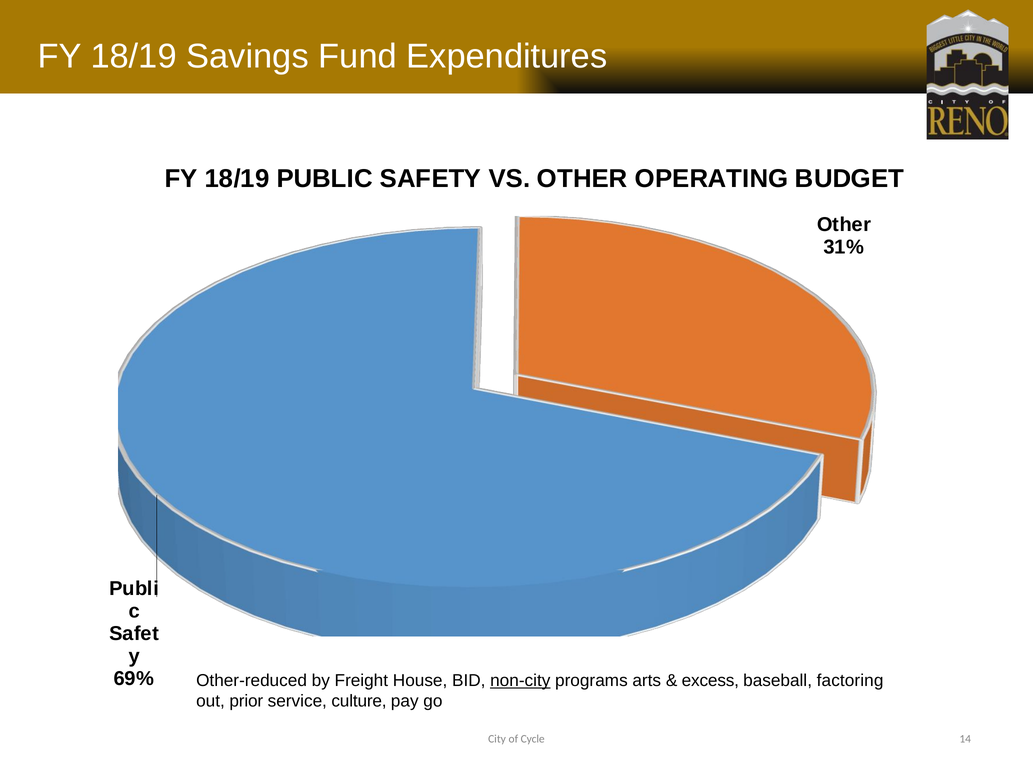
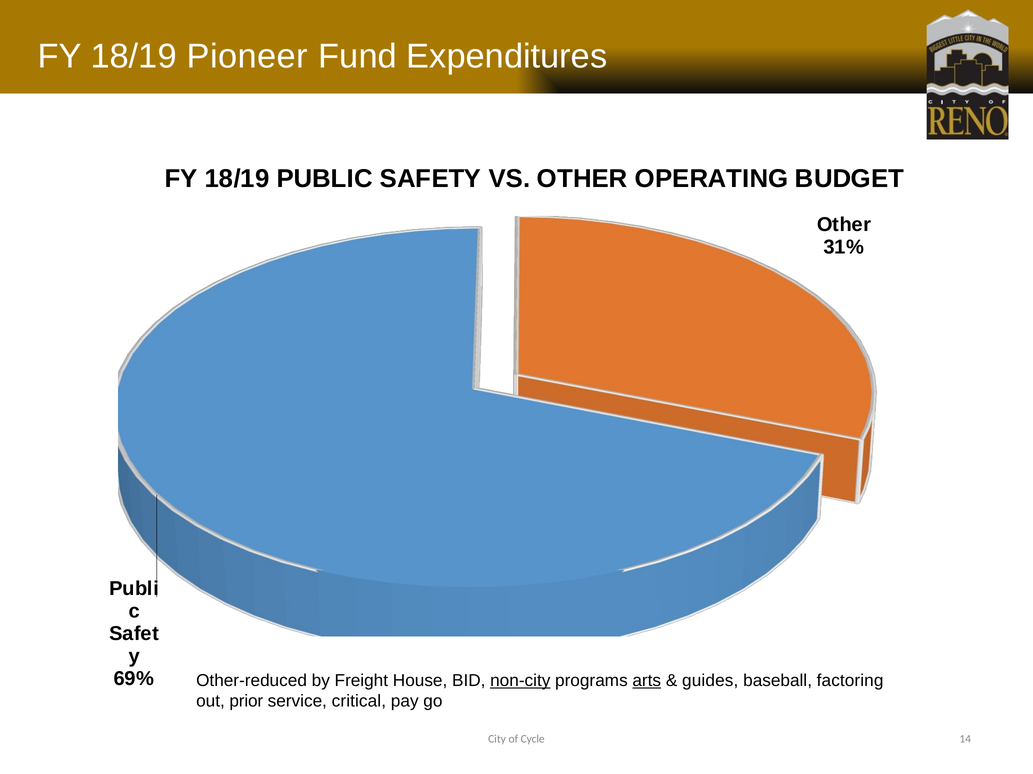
Savings: Savings -> Pioneer
arts underline: none -> present
excess: excess -> guides
culture: culture -> critical
